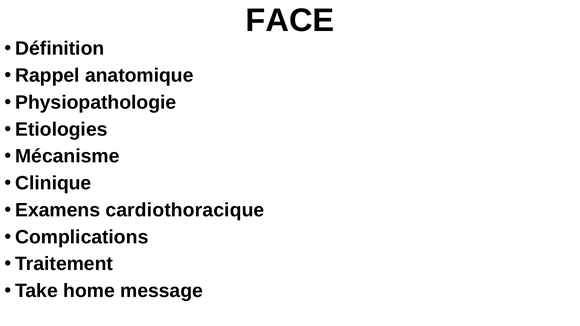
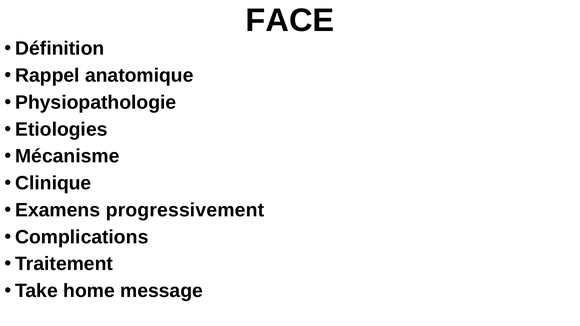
cardiothoracique: cardiothoracique -> progressivement
